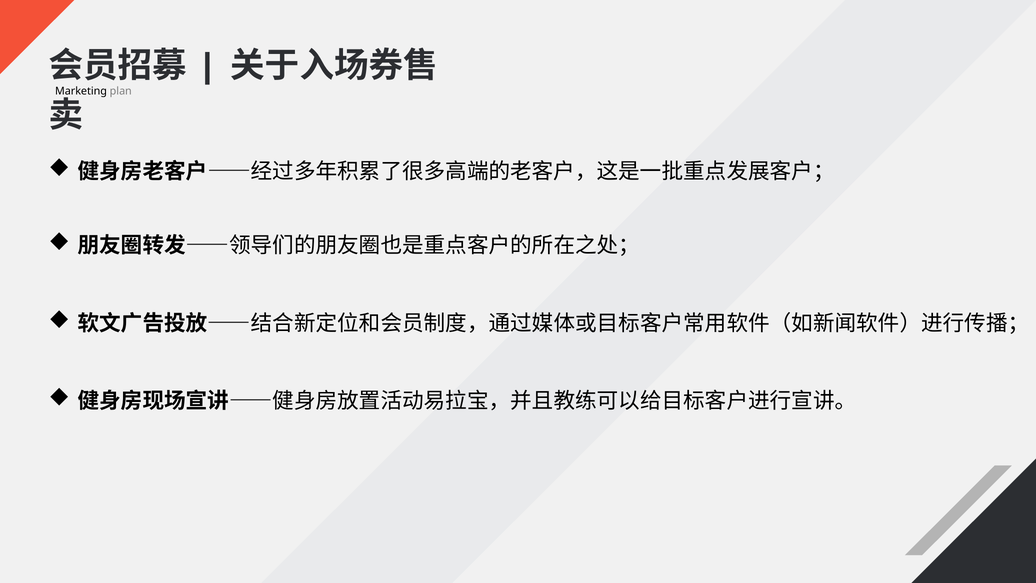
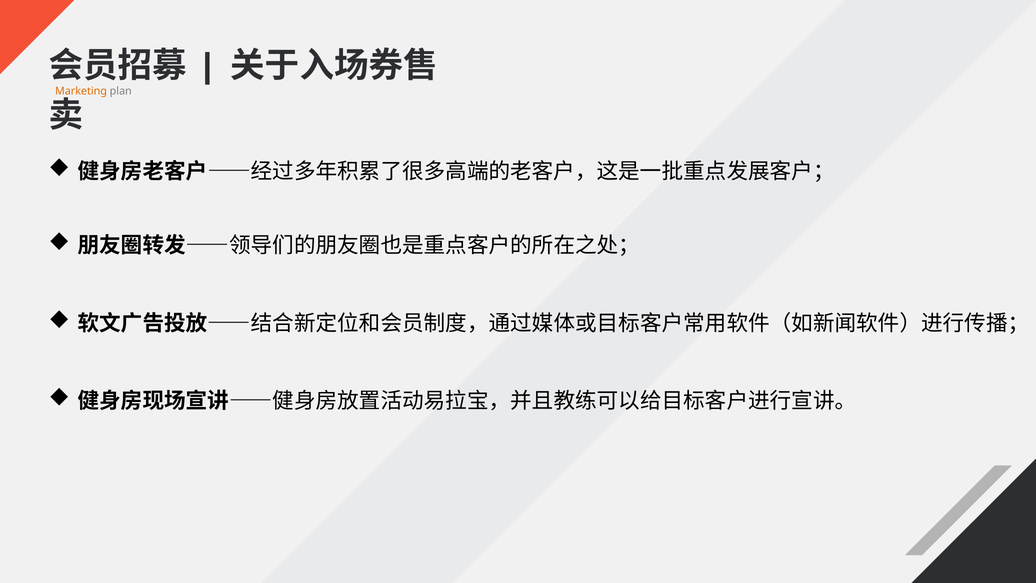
Marketing colour: black -> orange
